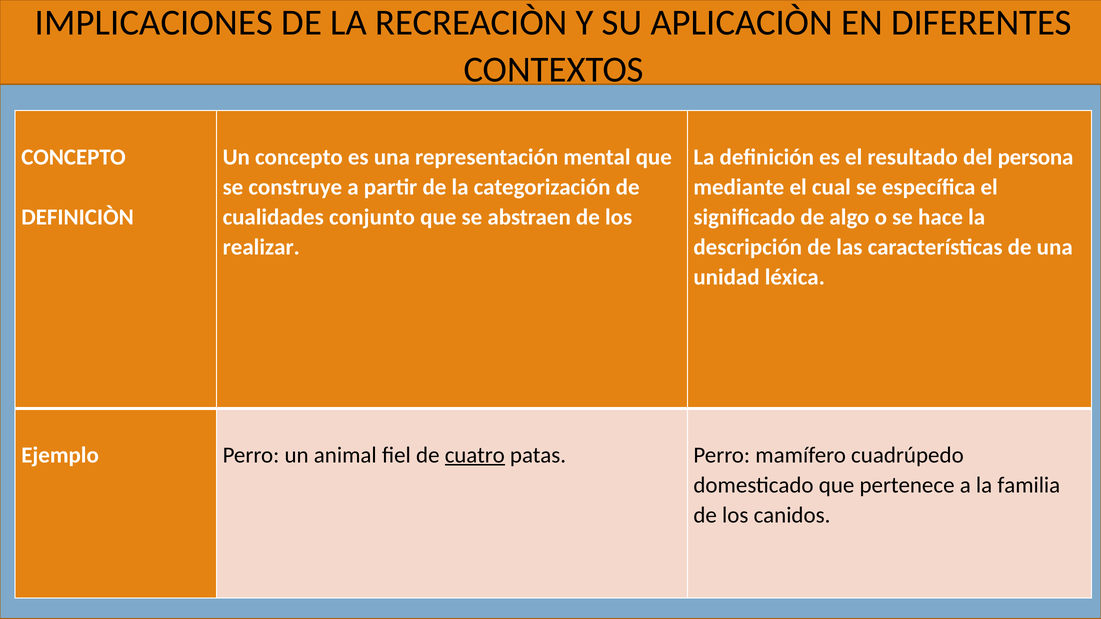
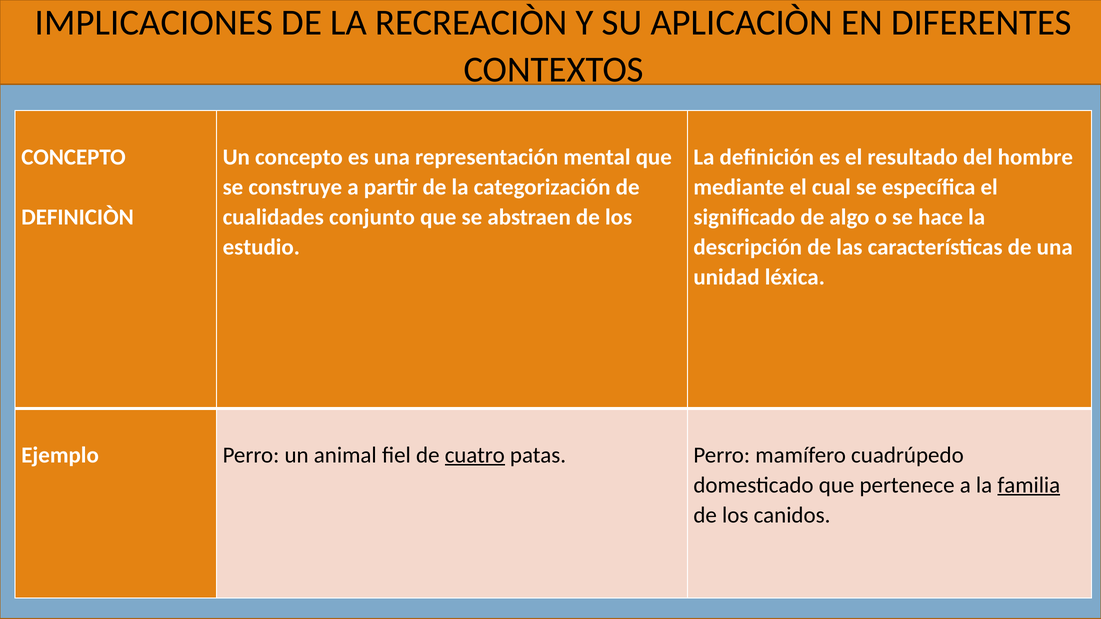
persona: persona -> hombre
realizar: realizar -> estudio
familia underline: none -> present
